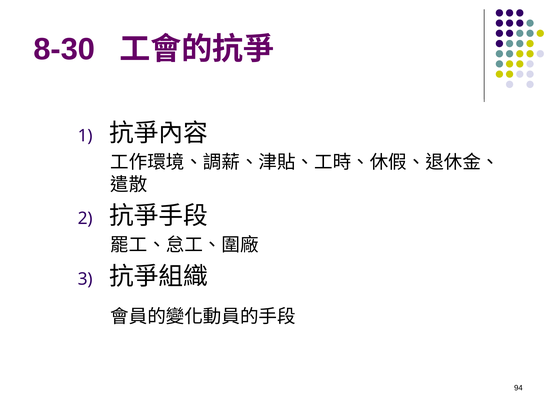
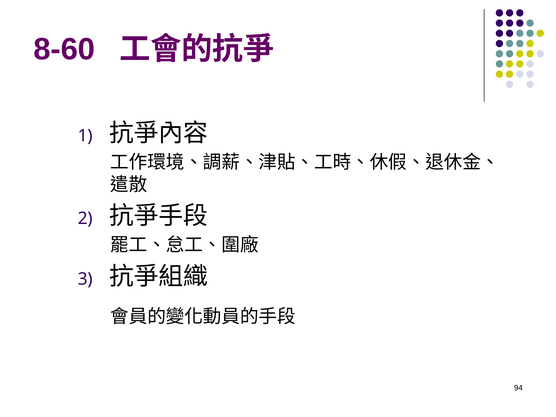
8-30: 8-30 -> 8-60
